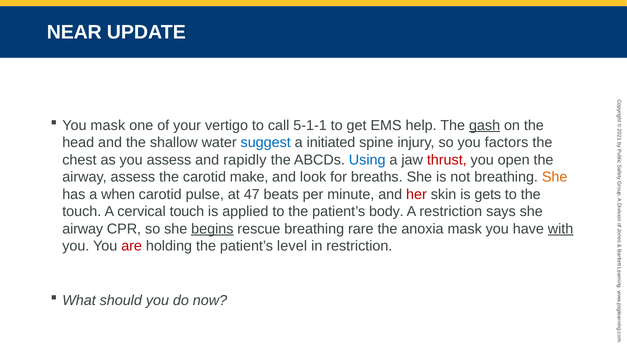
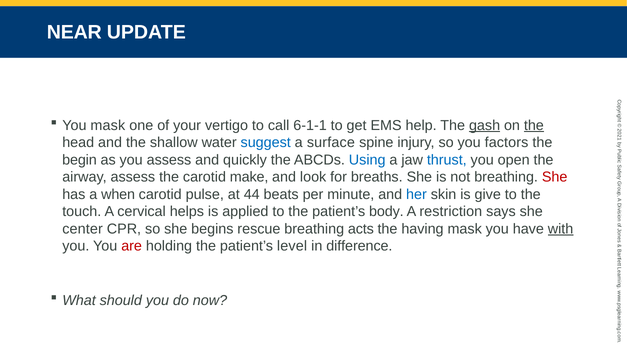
5-1-1: 5-1-1 -> 6-1-1
the at (534, 125) underline: none -> present
initiated: initiated -> surface
chest: chest -> begin
rapidly: rapidly -> quickly
thrust colour: red -> blue
She at (555, 177) colour: orange -> red
47: 47 -> 44
her colour: red -> blue
gets: gets -> give
cervical touch: touch -> helps
airway at (83, 229): airway -> center
begins underline: present -> none
rare: rare -> acts
anoxia: anoxia -> having
in restriction: restriction -> difference
